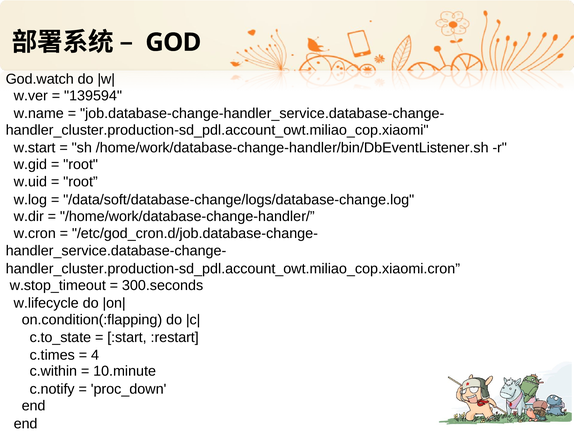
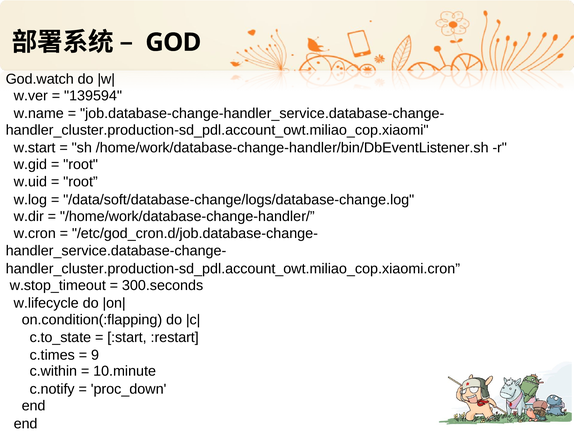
4: 4 -> 9
